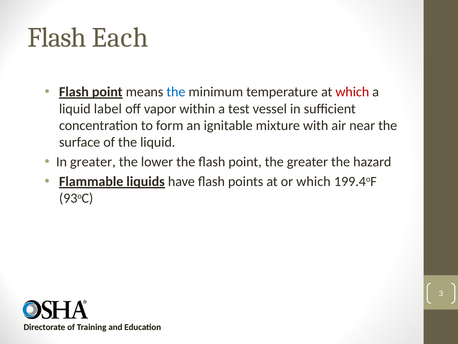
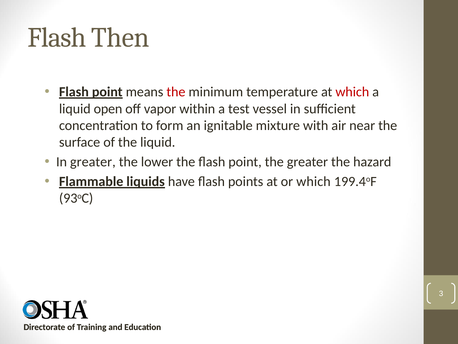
Each: Each -> Then
the at (176, 92) colour: blue -> red
label: label -> open
